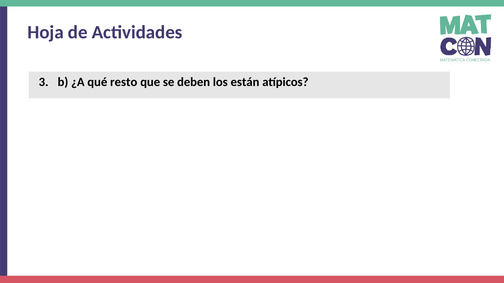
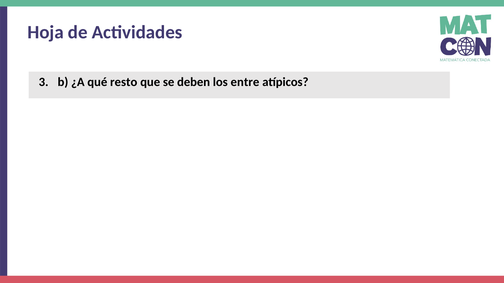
están: están -> entre
